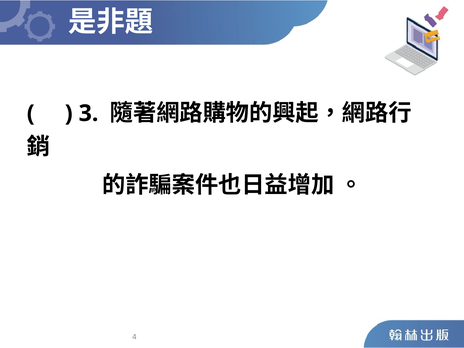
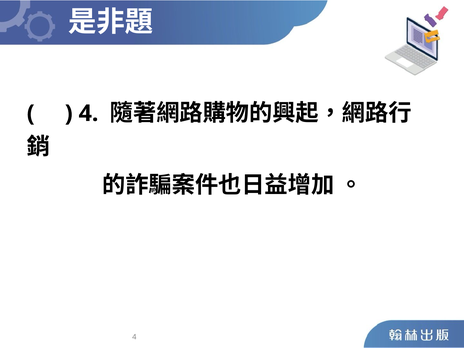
3 at (89, 113): 3 -> 4
